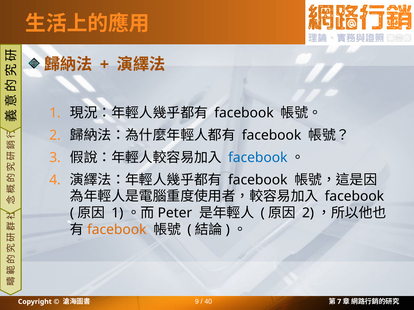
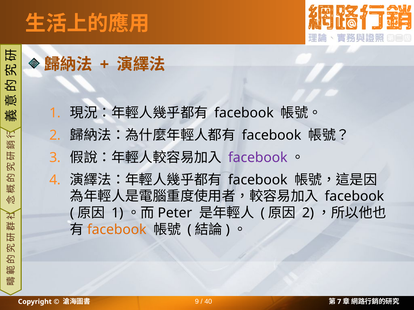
facebook at (258, 158) colour: blue -> purple
